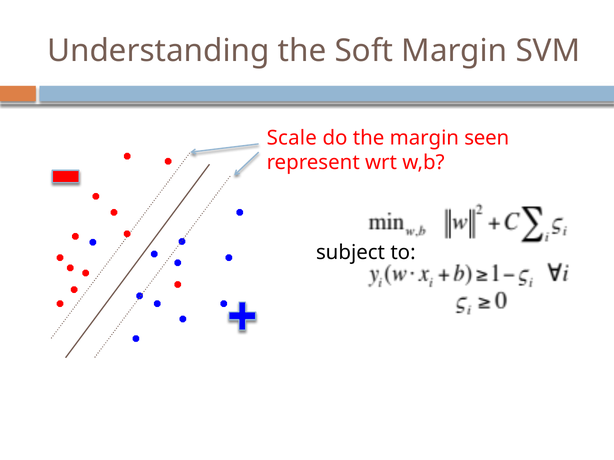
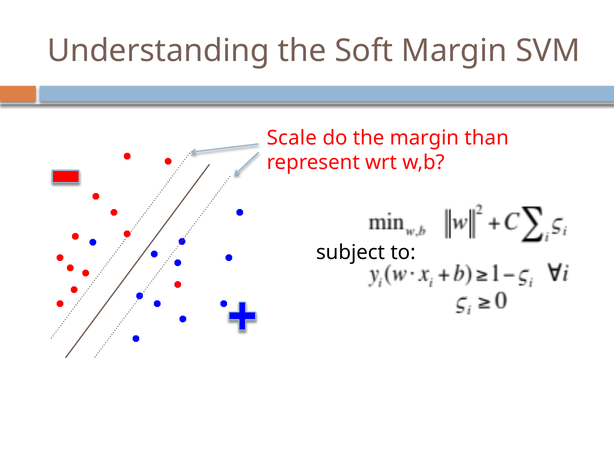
seen: seen -> than
